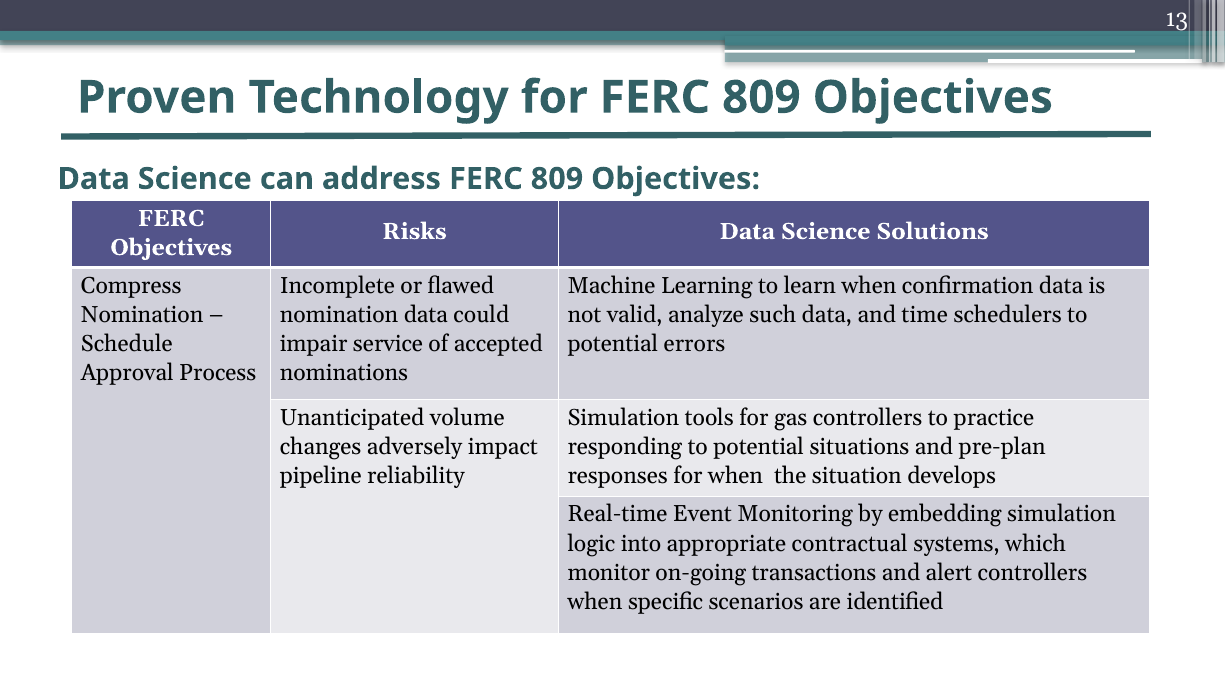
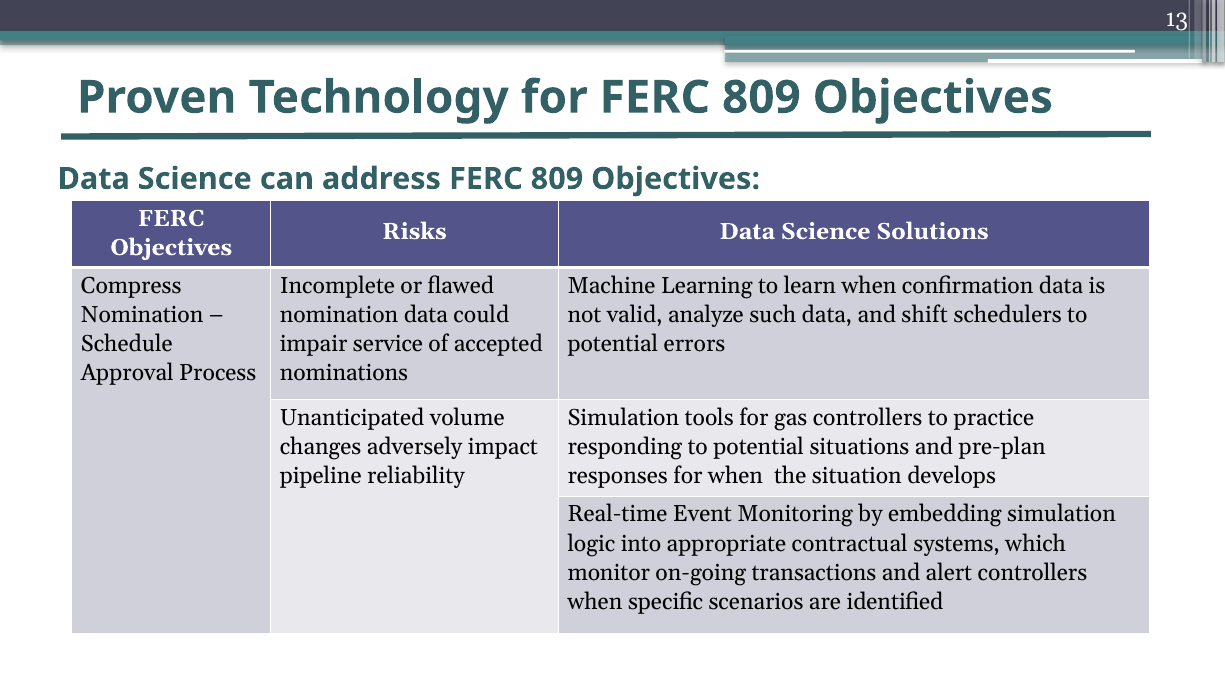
time: time -> shift
